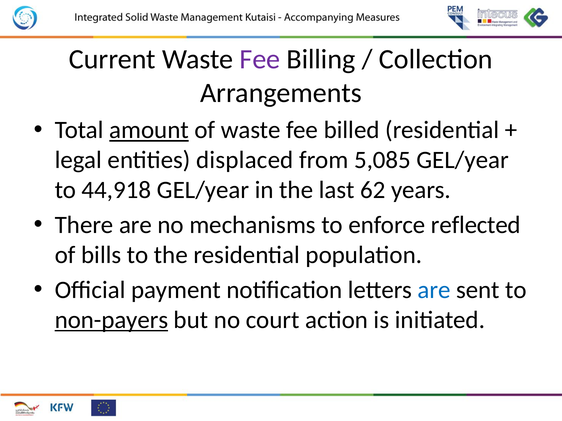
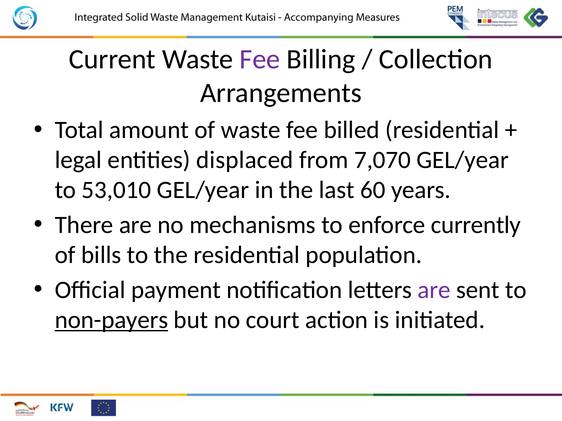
amount underline: present -> none
5,085: 5,085 -> 7,070
44,918: 44,918 -> 53,010
62: 62 -> 60
reflected: reflected -> currently
are at (434, 290) colour: blue -> purple
